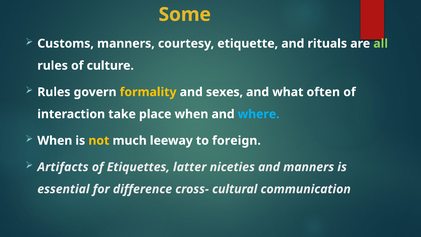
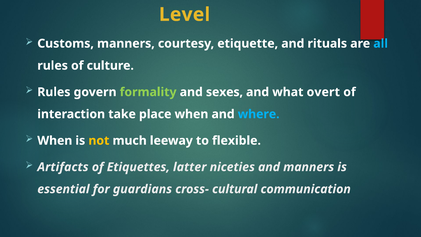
Some: Some -> Level
all colour: light green -> light blue
formality colour: yellow -> light green
often: often -> overt
foreign: foreign -> flexible
difference: difference -> guardians
